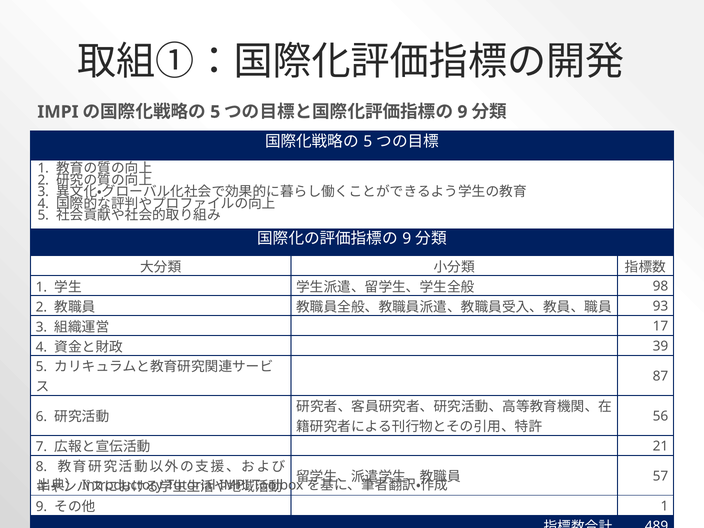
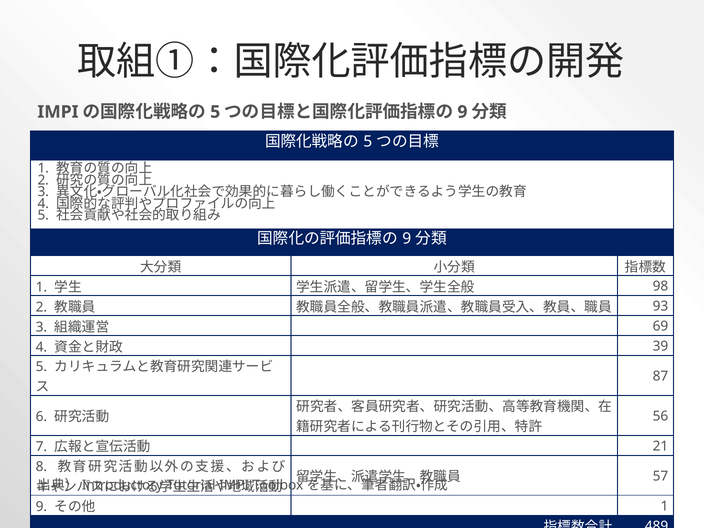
17: 17 -> 69
